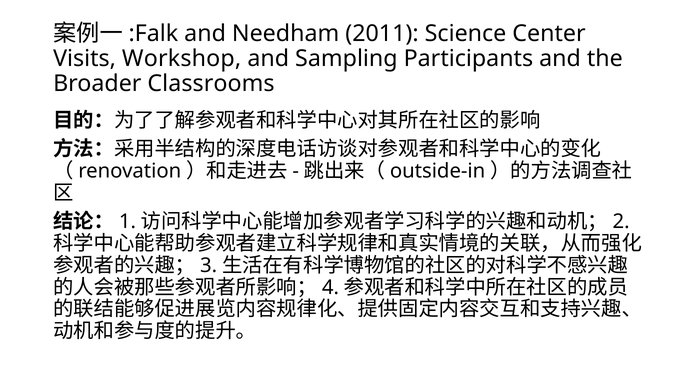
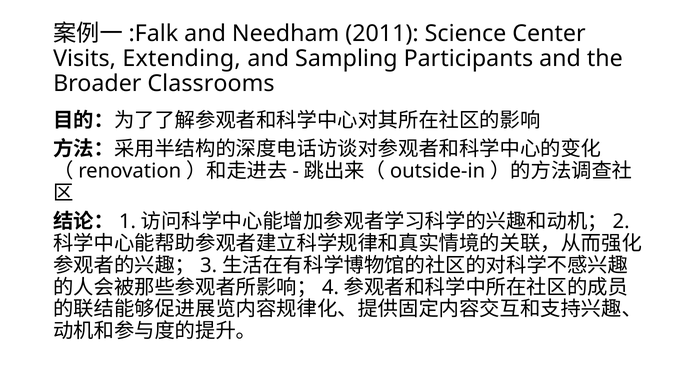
Workshop: Workshop -> Extending
